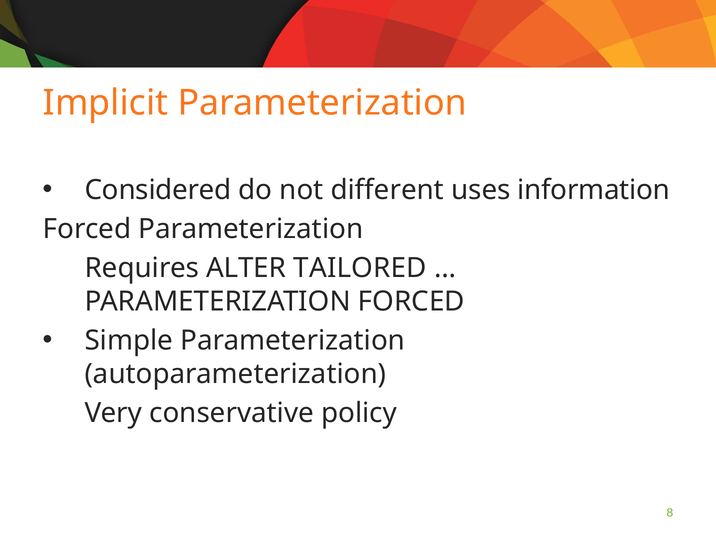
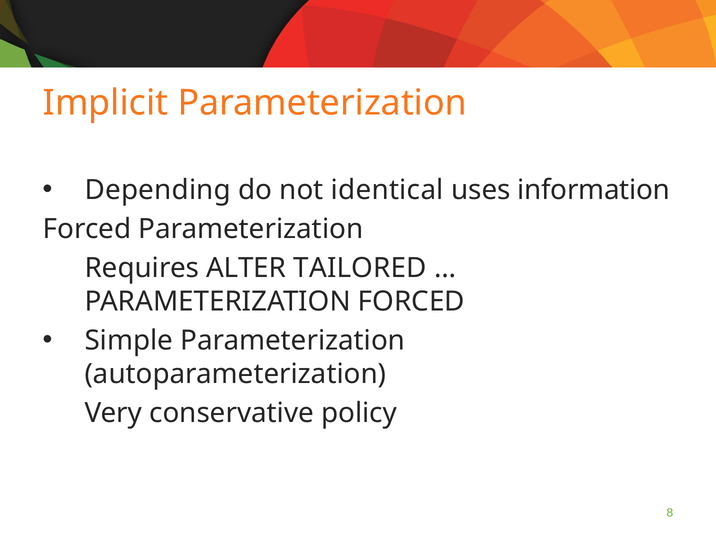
Considered: Considered -> Depending
different: different -> identical
